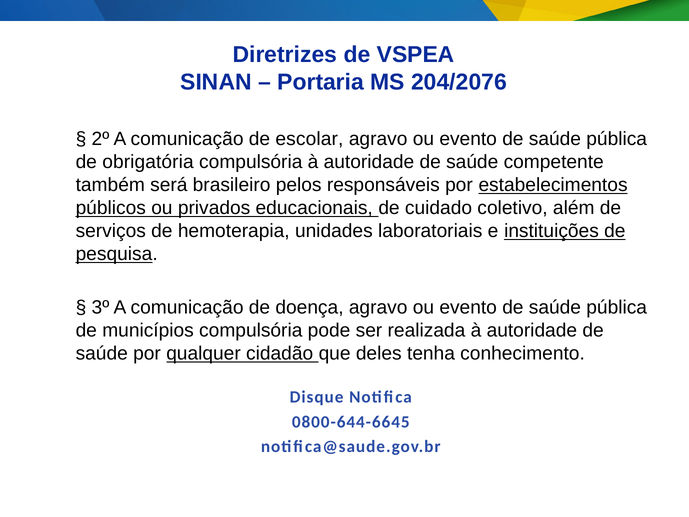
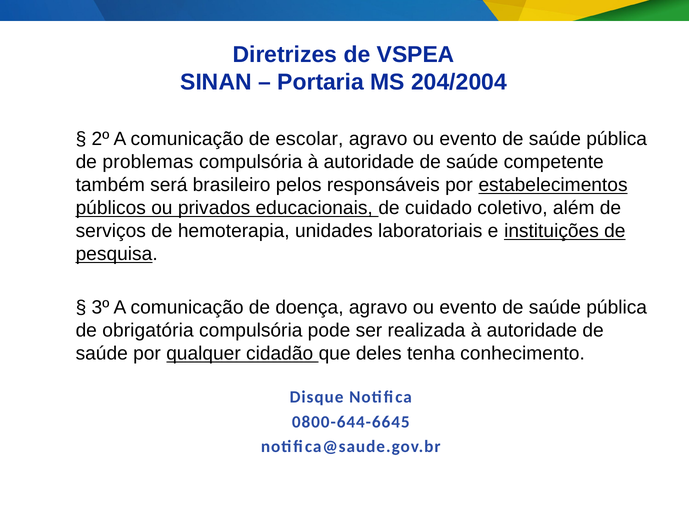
204/2076: 204/2076 -> 204/2004
obrigatória: obrigatória -> problemas
municípios: municípios -> obrigatória
